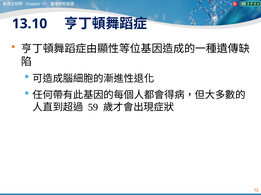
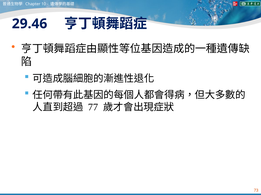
13.10: 13.10 -> 29.46
59: 59 -> 77
